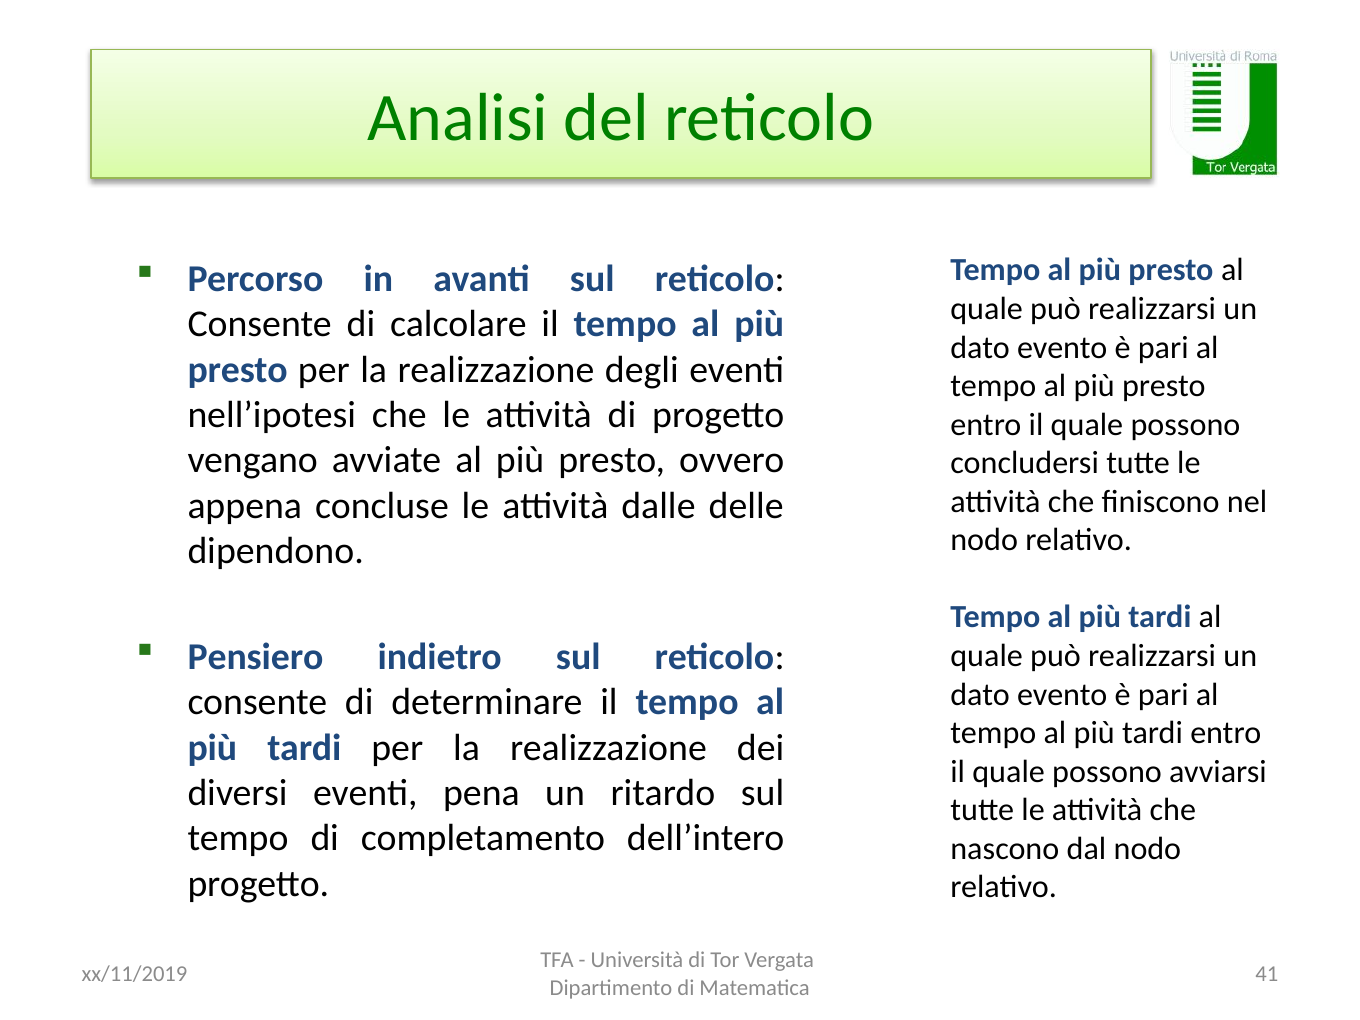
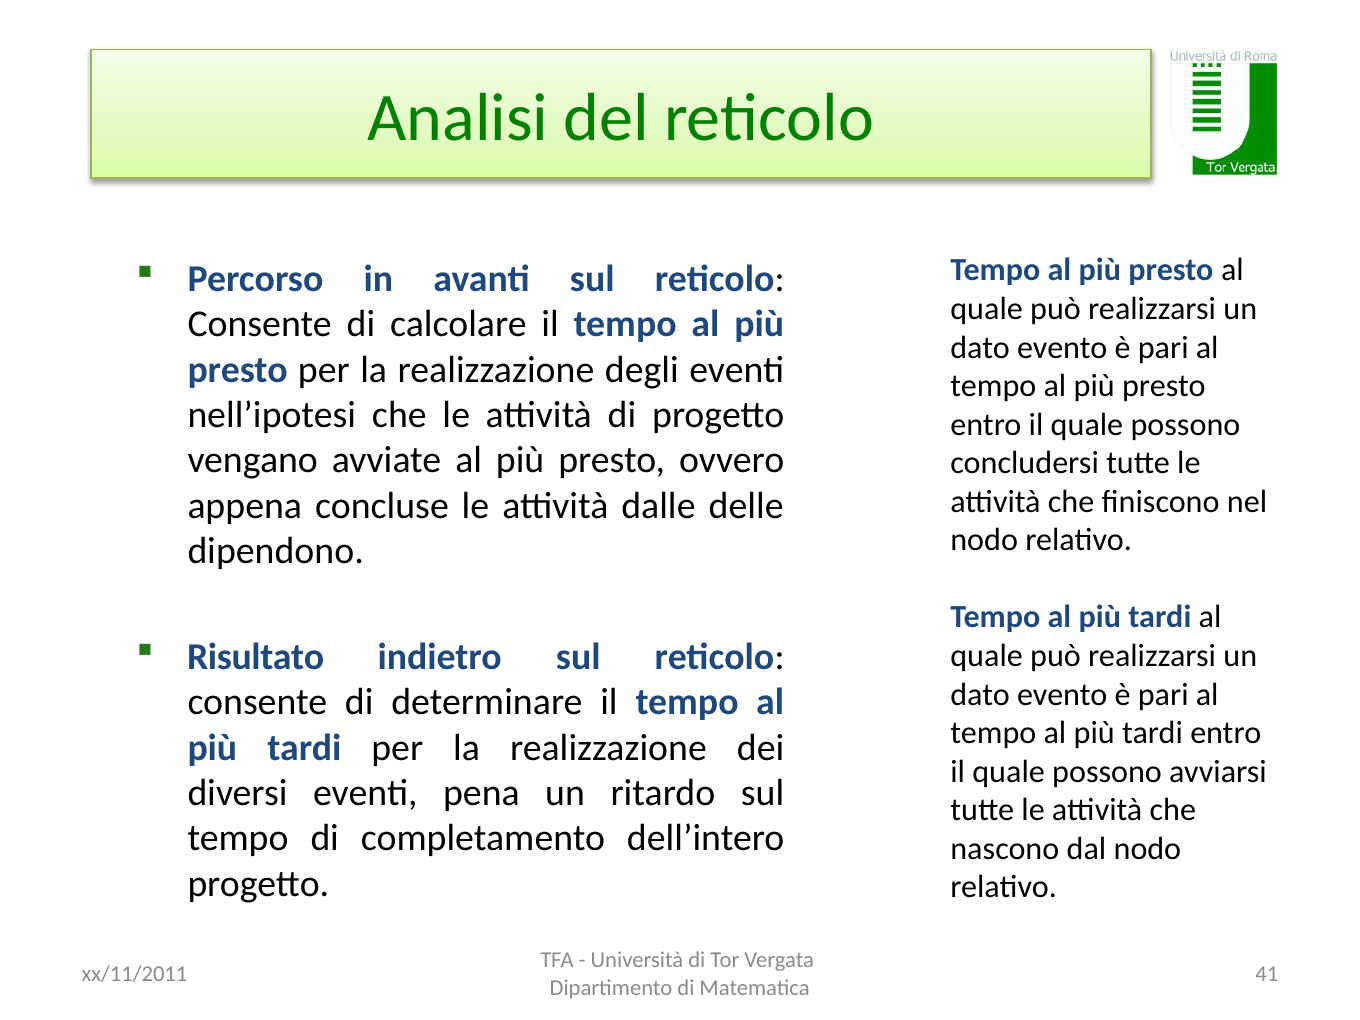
Pensiero: Pensiero -> Risultato
xx/11/2019: xx/11/2019 -> xx/11/2011
